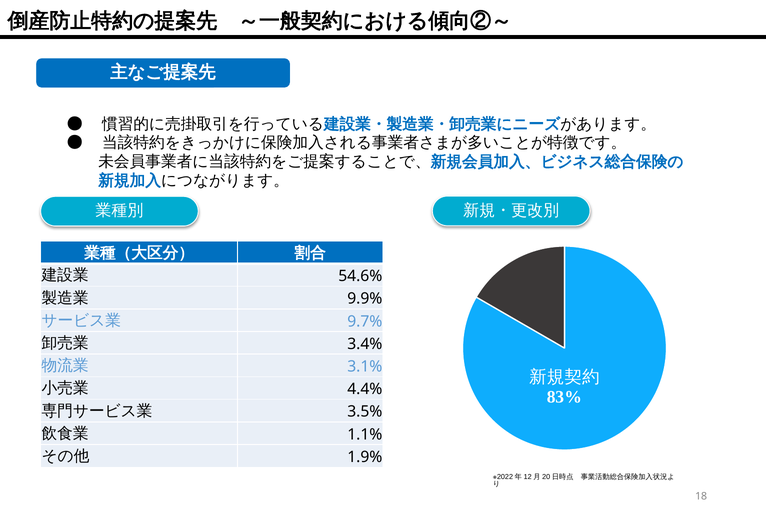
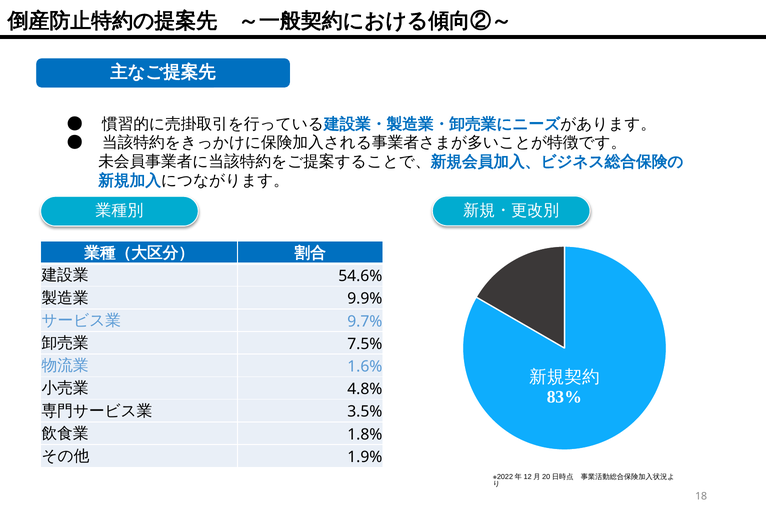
3.4%: 3.4% -> 7.5%
3.1%: 3.1% -> 1.6%
4.4%: 4.4% -> 4.8%
1.1%: 1.1% -> 1.8%
